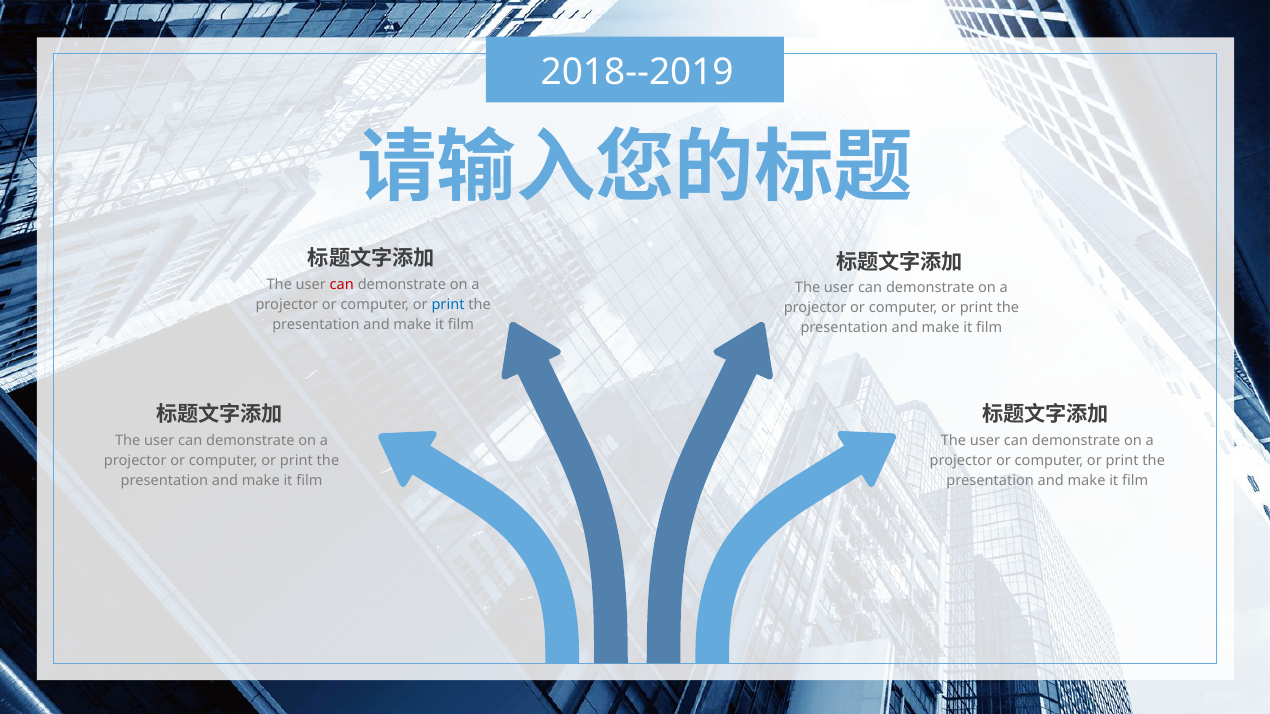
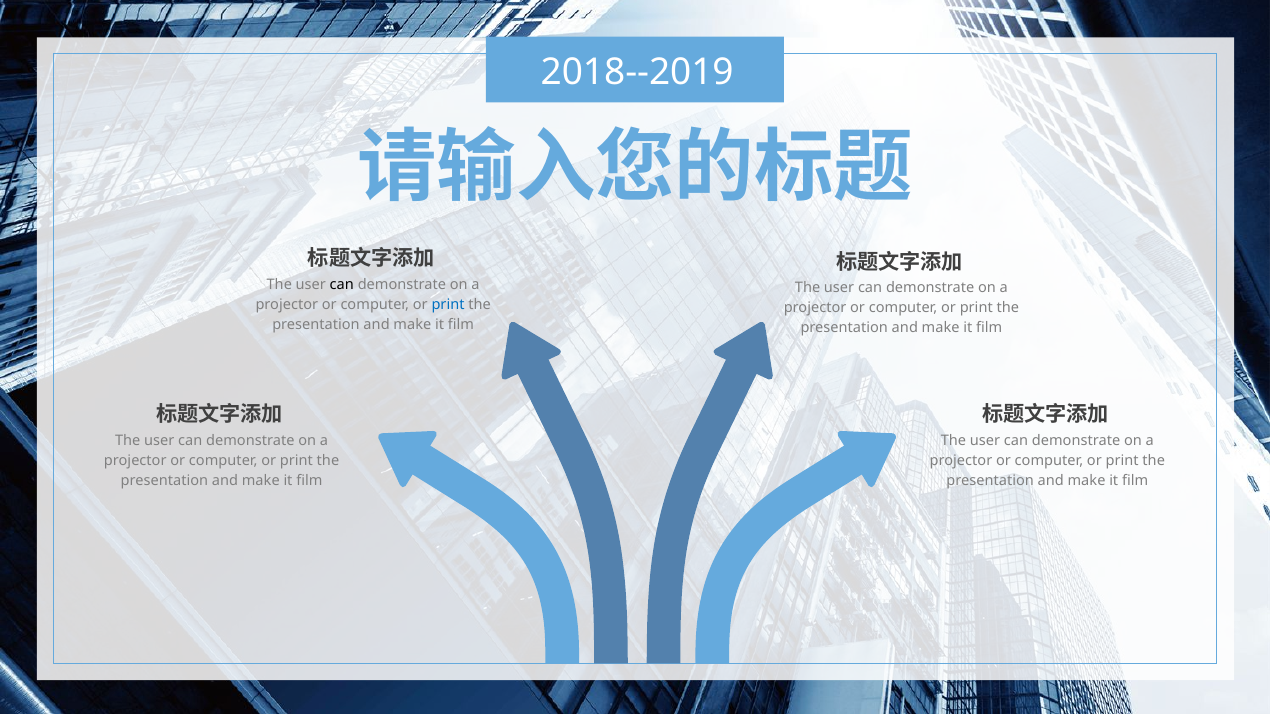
can at (342, 285) colour: red -> black
